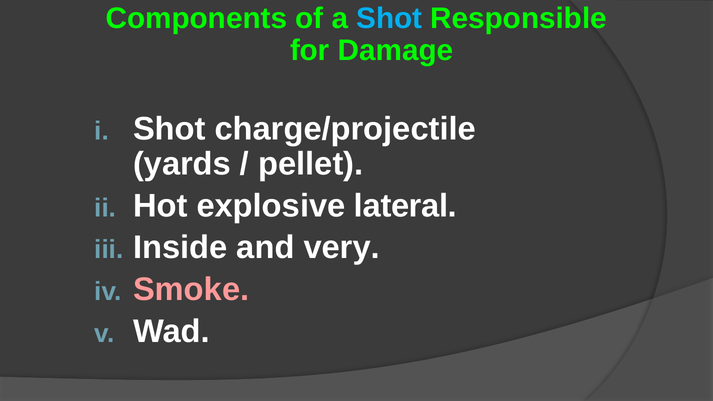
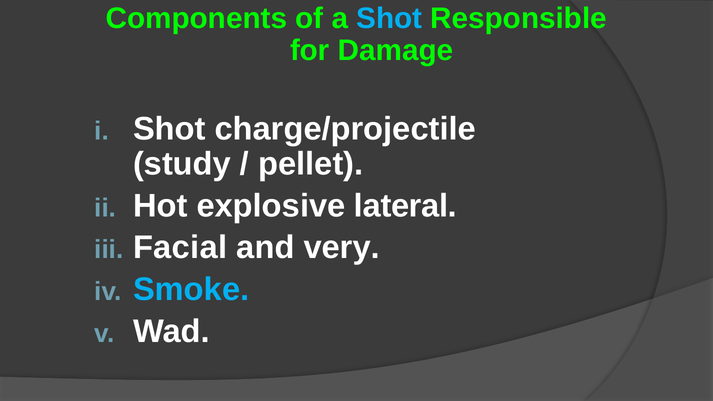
yards: yards -> study
Inside: Inside -> Facial
Smoke colour: pink -> light blue
